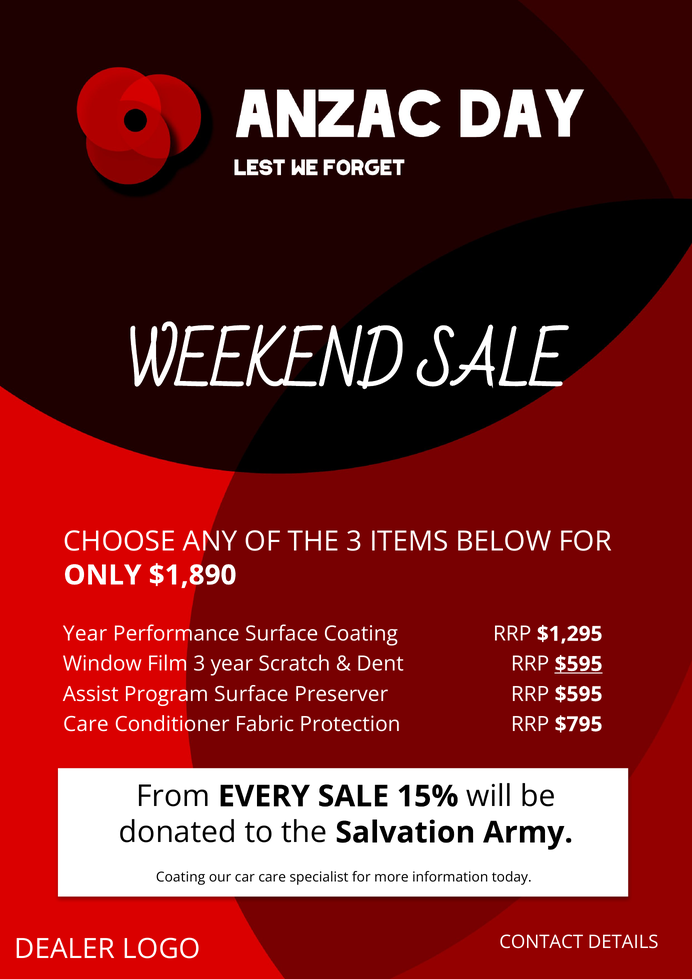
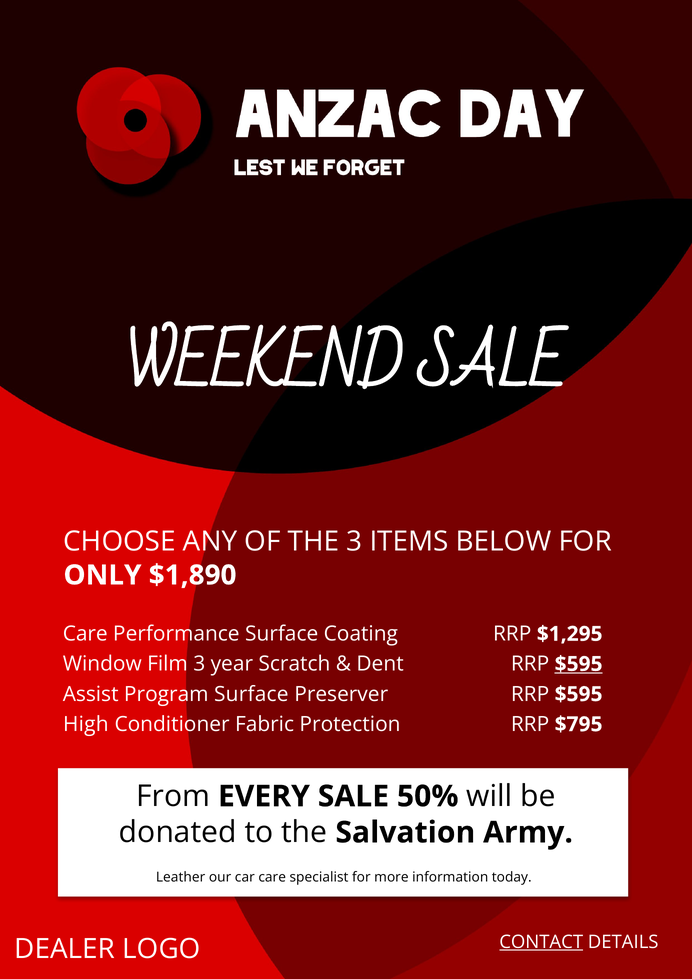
Year at (85, 634): Year -> Care
Care at (86, 724): Care -> High
15%: 15% -> 50%
Coating at (181, 877): Coating -> Leather
CONTACT underline: none -> present
